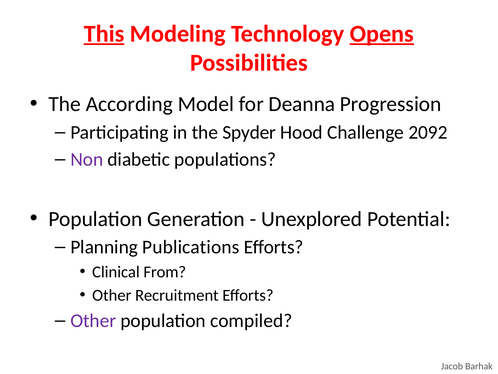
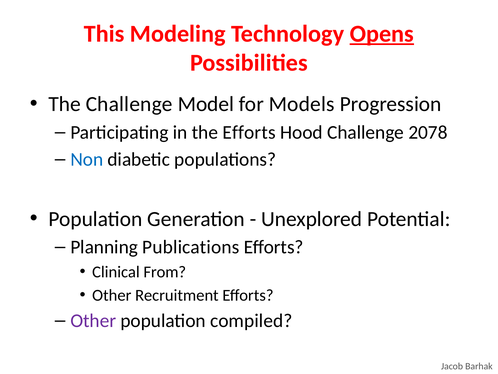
This underline: present -> none
The According: According -> Challenge
Deanna: Deanna -> Models
the Spyder: Spyder -> Efforts
2092: 2092 -> 2078
Non colour: purple -> blue
